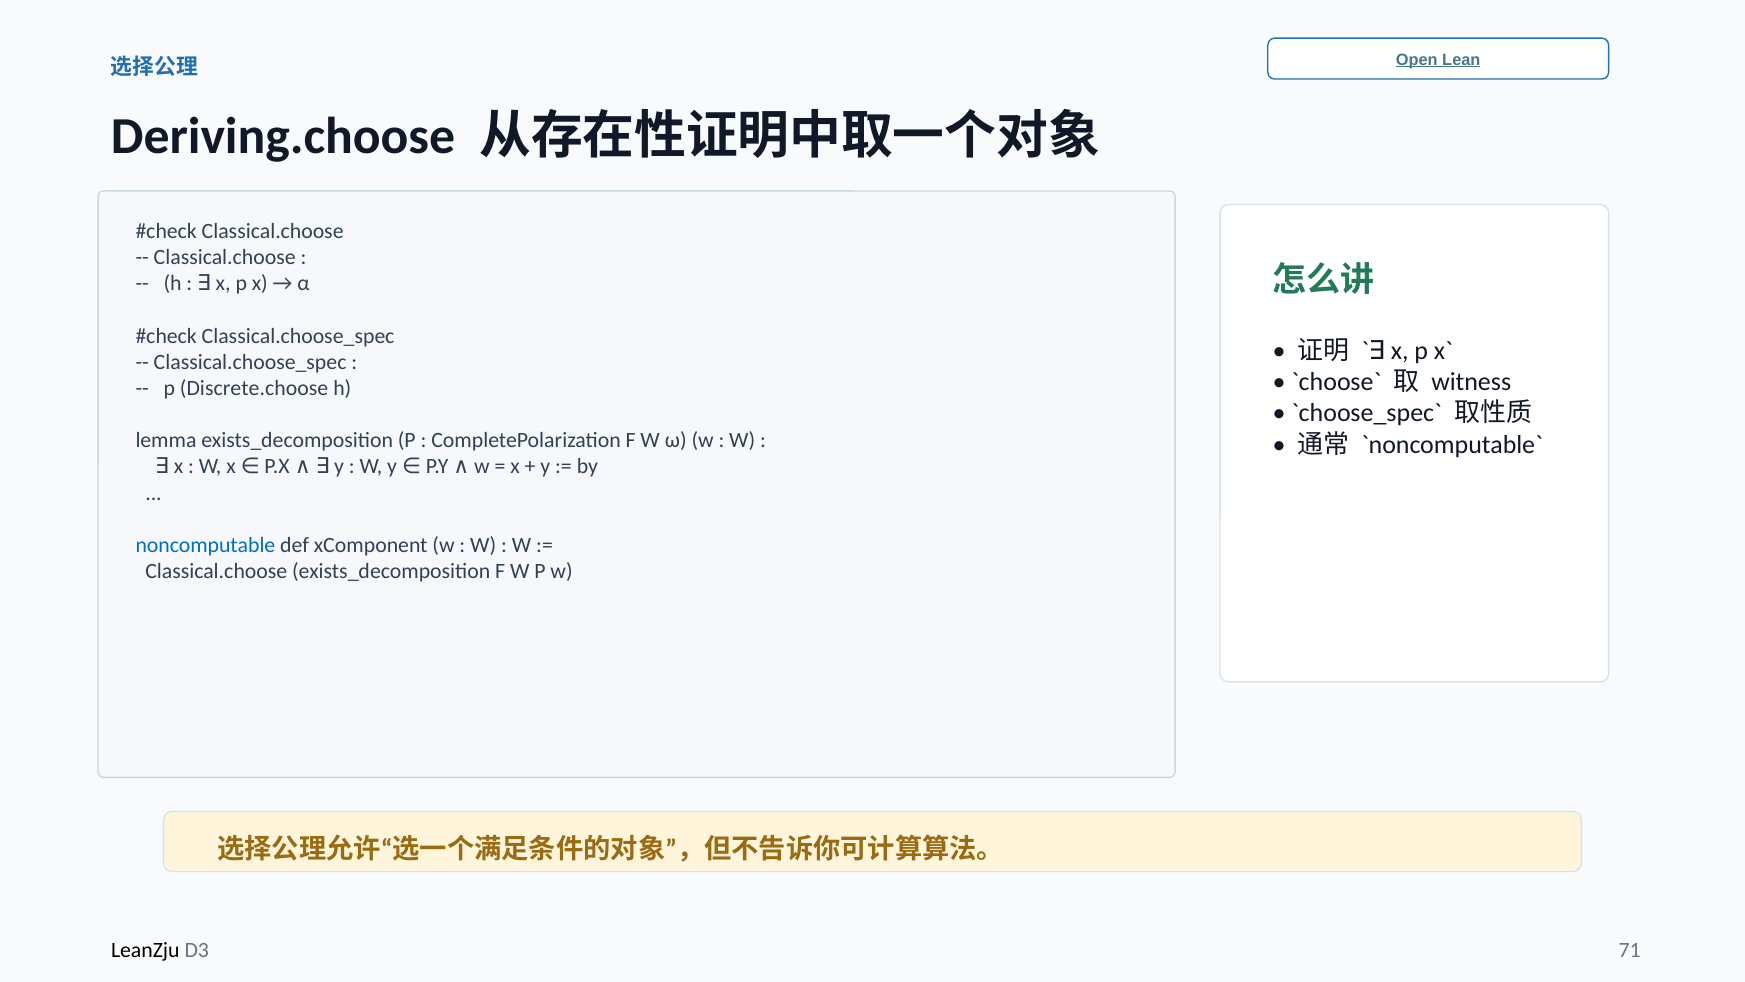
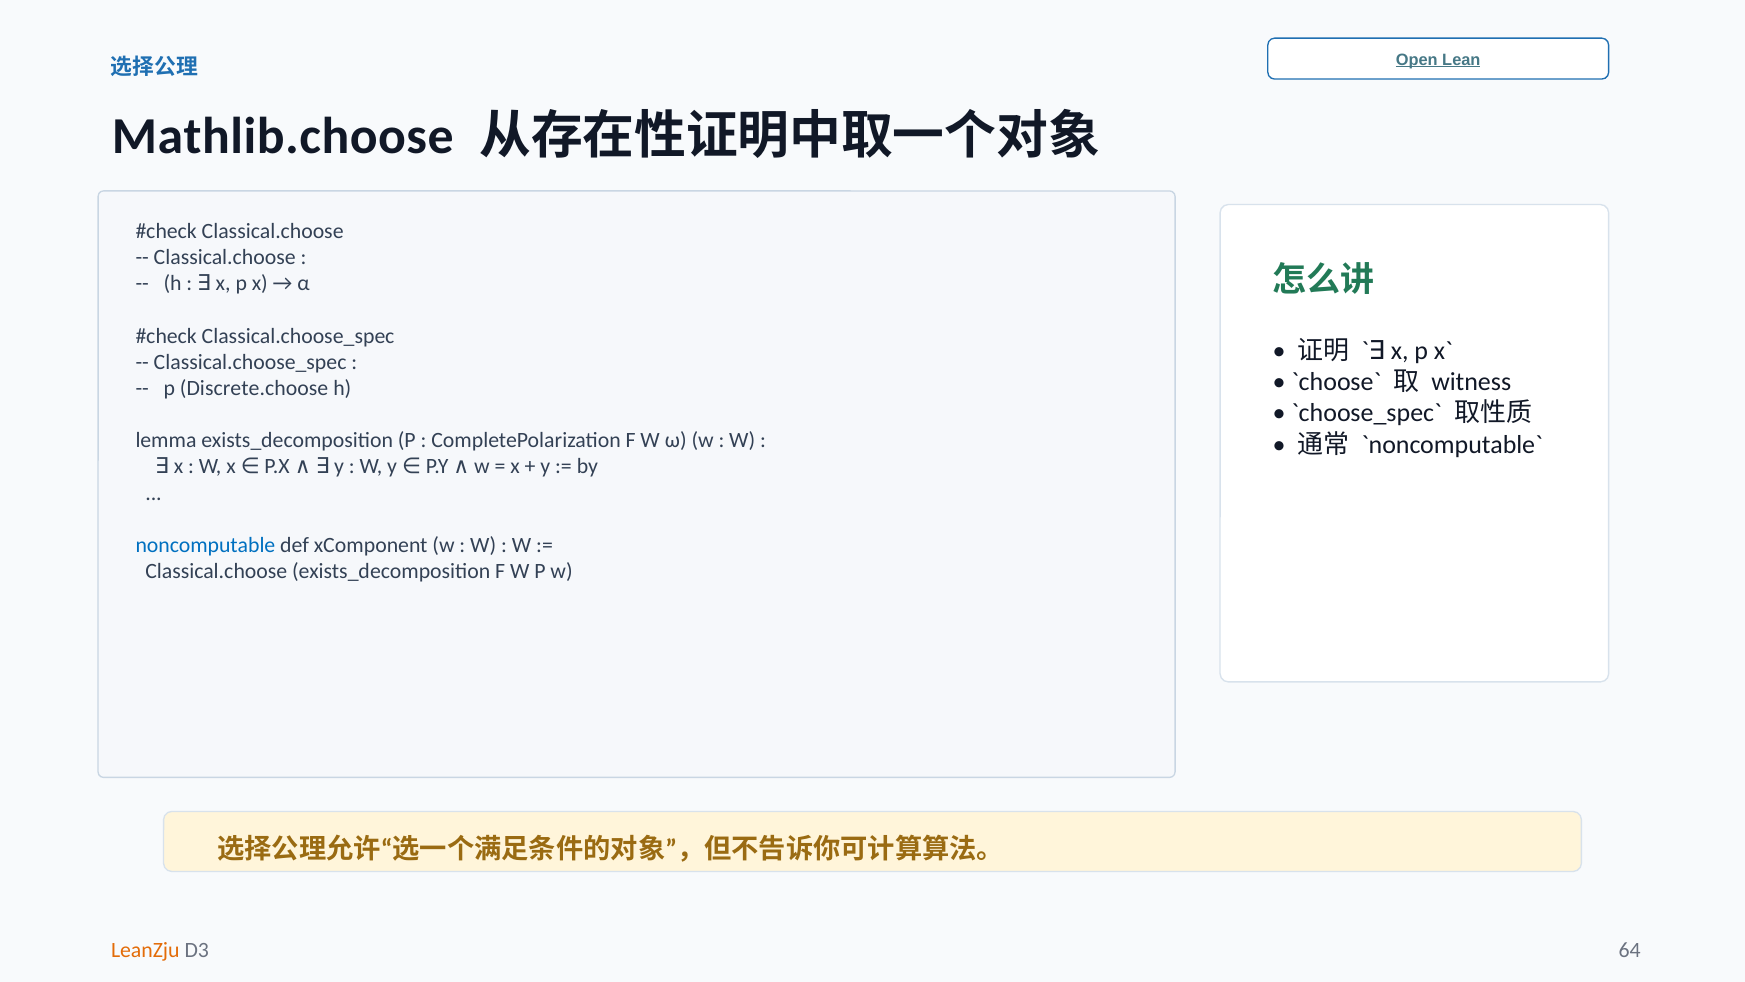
Deriving.choose: Deriving.choose -> Mathlib.choose
LeanZju colour: black -> orange
71: 71 -> 64
